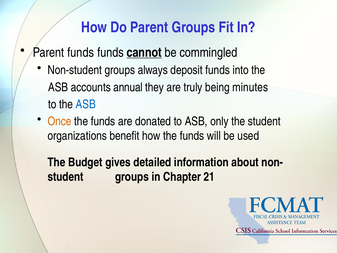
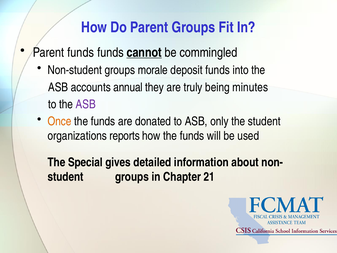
always: always -> morale
ASB at (86, 104) colour: blue -> purple
benefit: benefit -> reports
Budget: Budget -> Special
